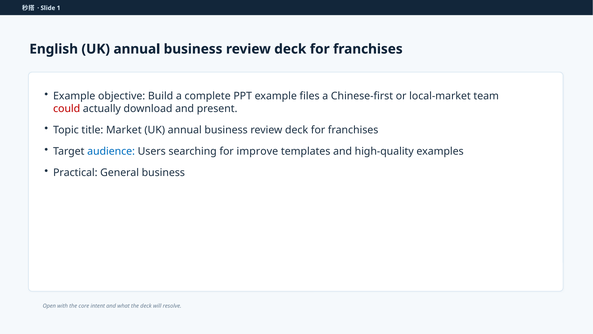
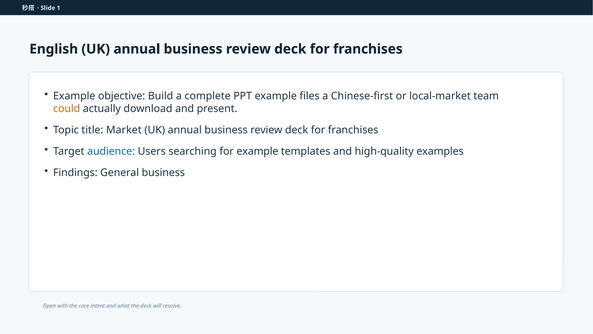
could colour: red -> orange
for improve: improve -> example
Practical: Practical -> Findings
